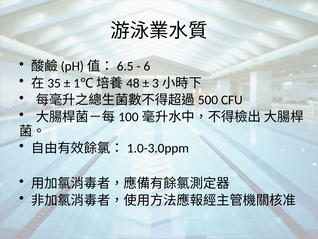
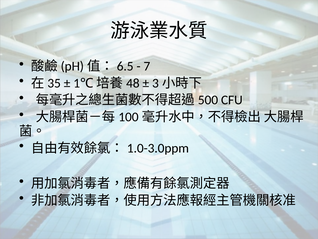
6: 6 -> 7
